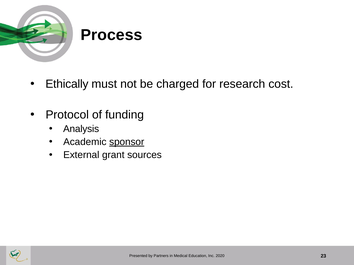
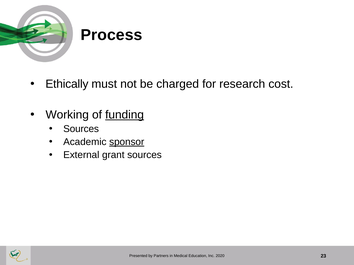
Protocol: Protocol -> Working
funding underline: none -> present
Analysis at (81, 129): Analysis -> Sources
